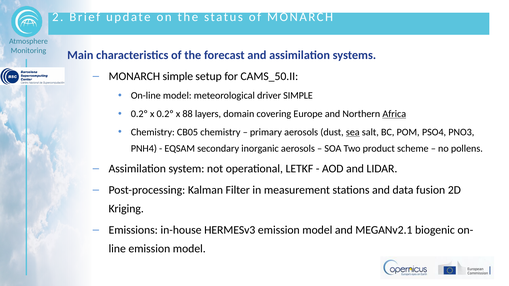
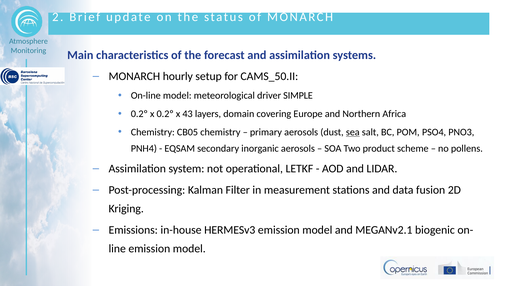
MONARCH simple: simple -> hourly
88: 88 -> 43
Africa underline: present -> none
